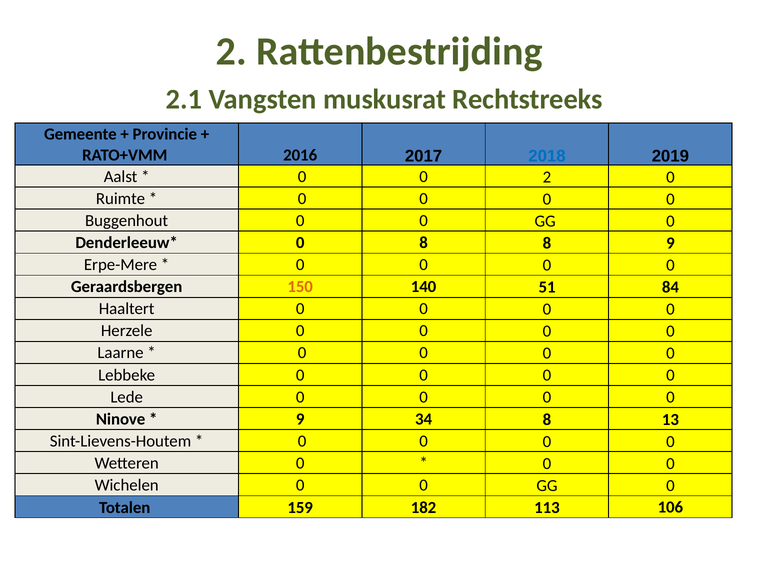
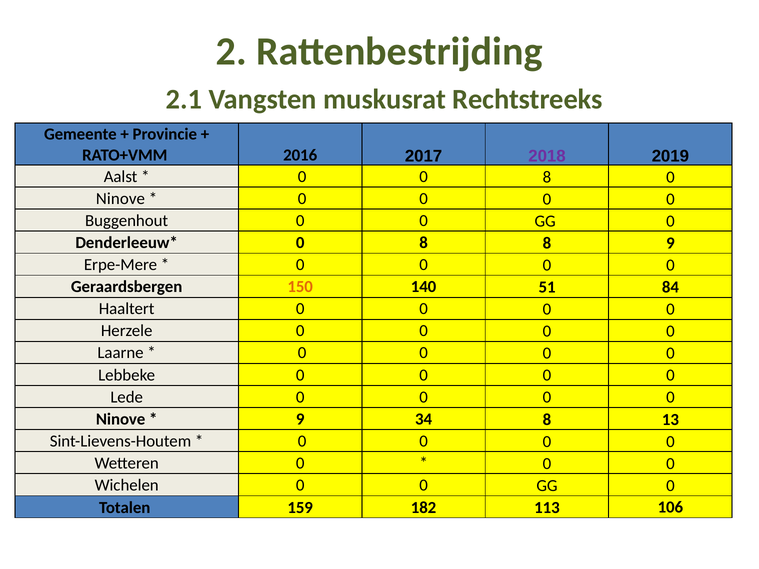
2018 colour: blue -> purple
0 0 2: 2 -> 8
Ruimte at (121, 199): Ruimte -> Ninove
